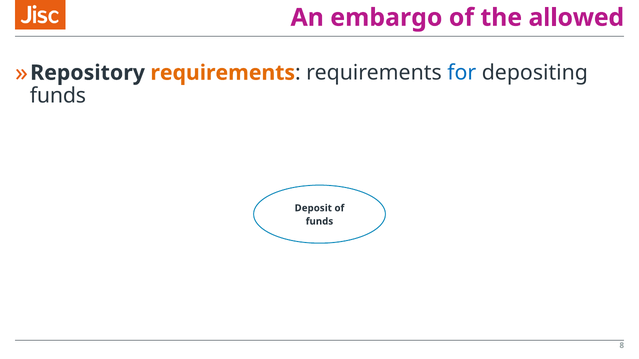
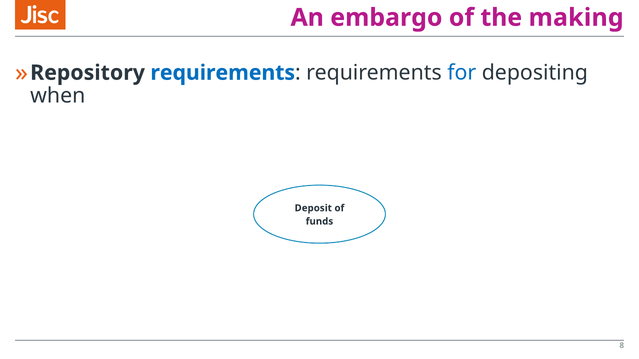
allowed: allowed -> making
requirements at (223, 73) colour: orange -> blue
funds at (58, 96): funds -> when
